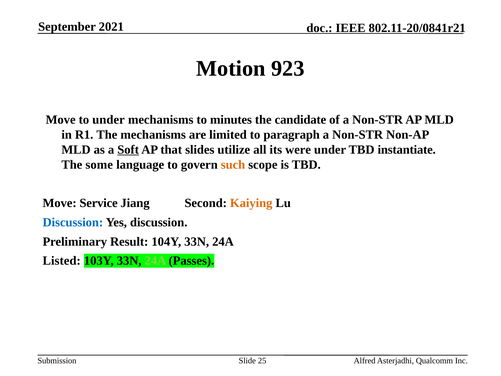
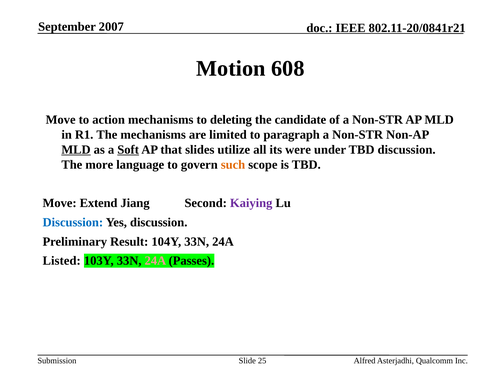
2021: 2021 -> 2007
923: 923 -> 608
to under: under -> action
minutes: minutes -> deleting
MLD at (76, 150) underline: none -> present
TBD instantiate: instantiate -> discussion
some: some -> more
Service: Service -> Extend
Kaiying colour: orange -> purple
24A at (155, 261) colour: light green -> pink
